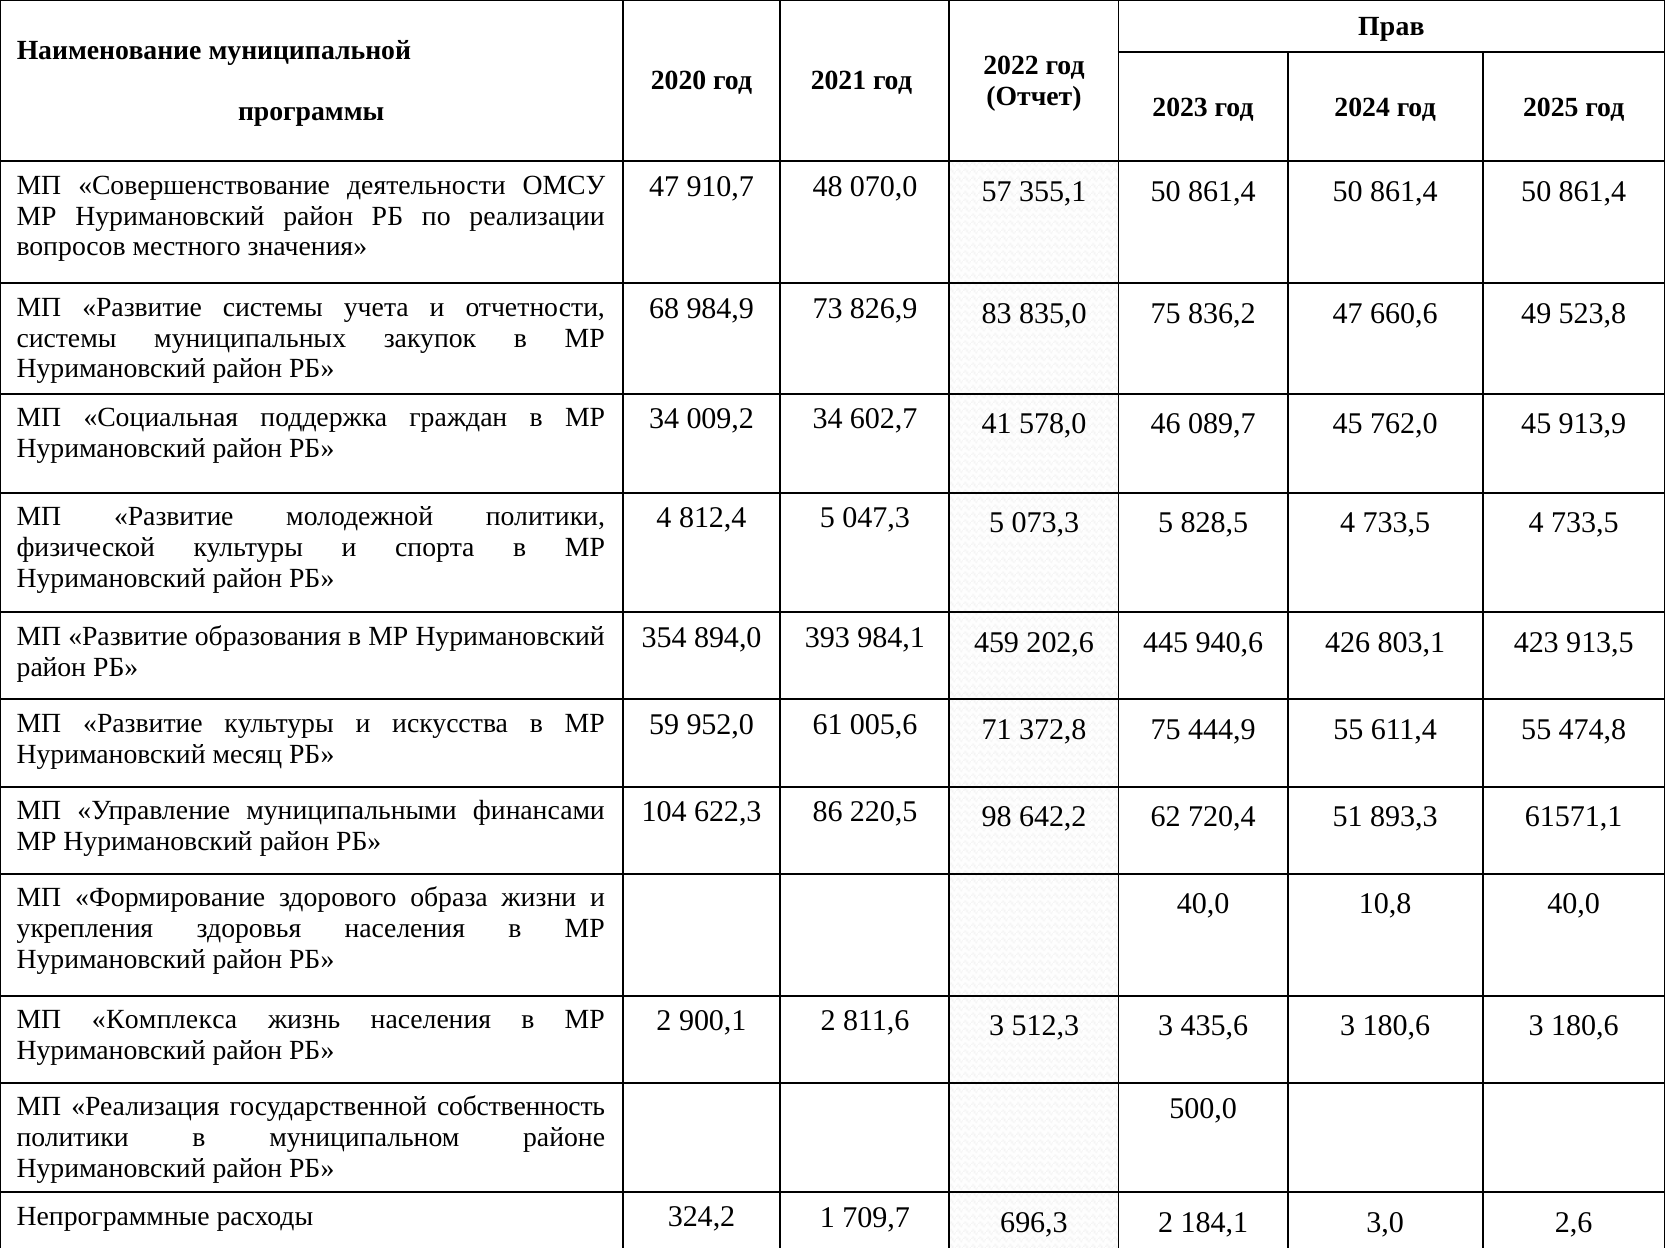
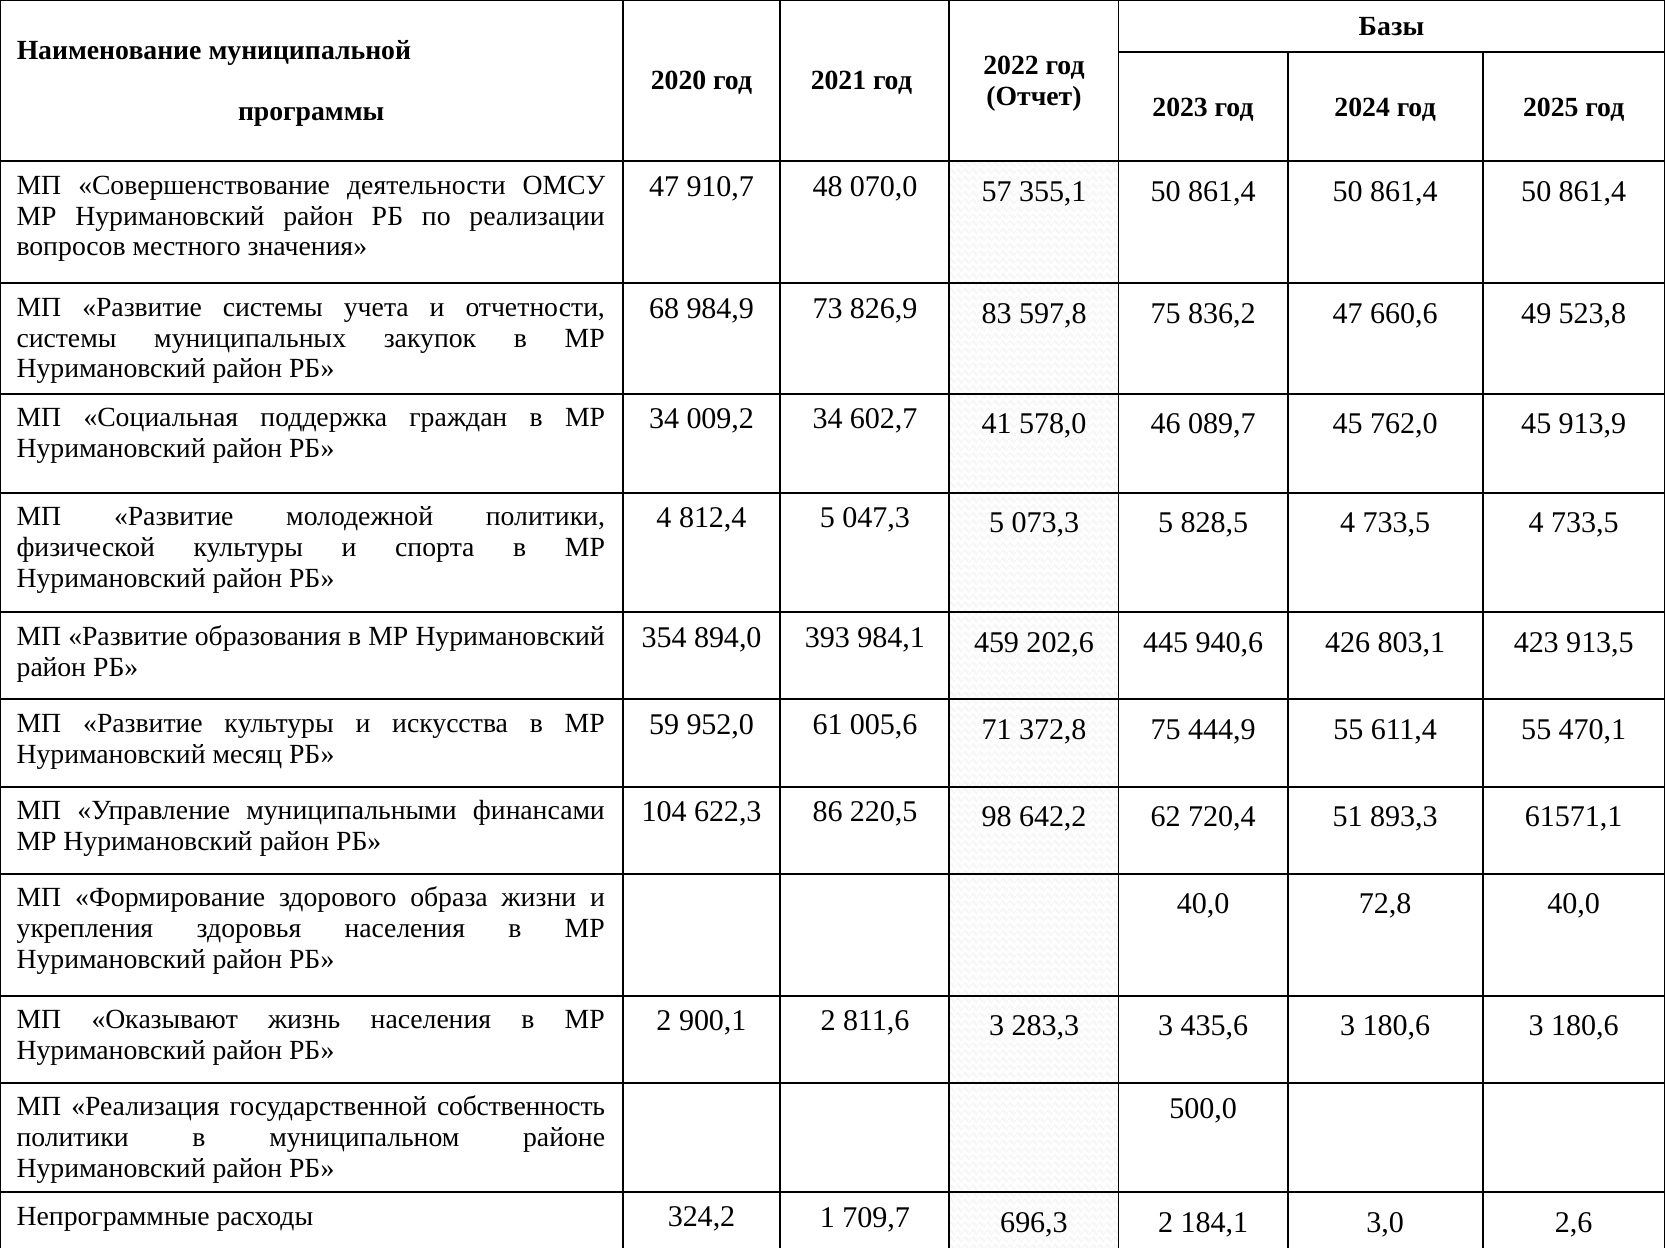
Прав: Прав -> Базы
835,0: 835,0 -> 597,8
474,8: 474,8 -> 470,1
10,8: 10,8 -> 72,8
Комплекса: Комплекса -> Оказывают
512,3: 512,3 -> 283,3
